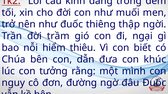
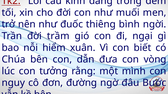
thập: thập -> bình
thiêu: thiêu -> xuân
khúc: khúc -> vòng
đâu Đuốc: Đuốc -> Bước
